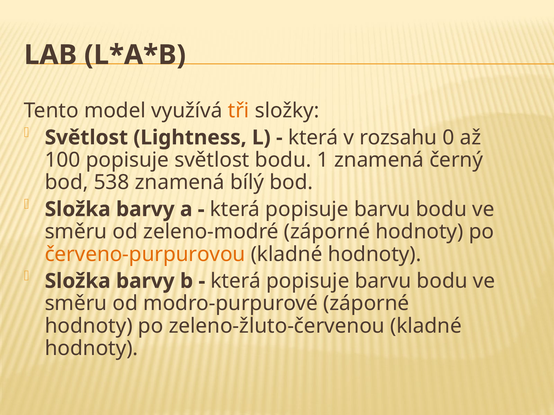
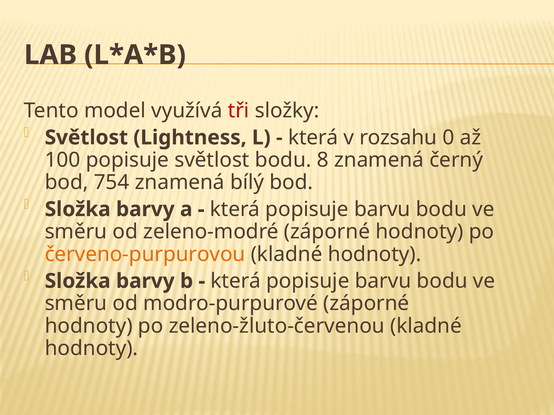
tři colour: orange -> red
1: 1 -> 8
538: 538 -> 754
